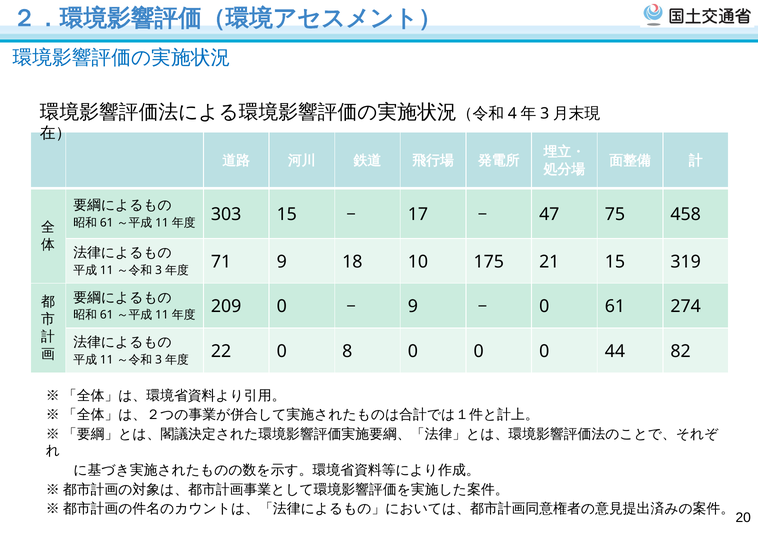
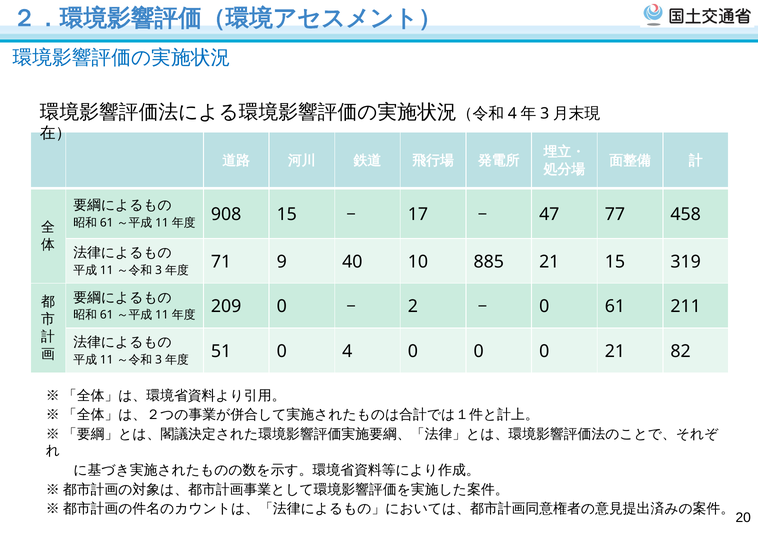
303: 303 -> 908
75: 75 -> 77
18: 18 -> 40
175: 175 -> 885
9 at (413, 306): 9 -> 2
274: 274 -> 211
22: 22 -> 51
8: 8 -> 4
0 44: 44 -> 21
